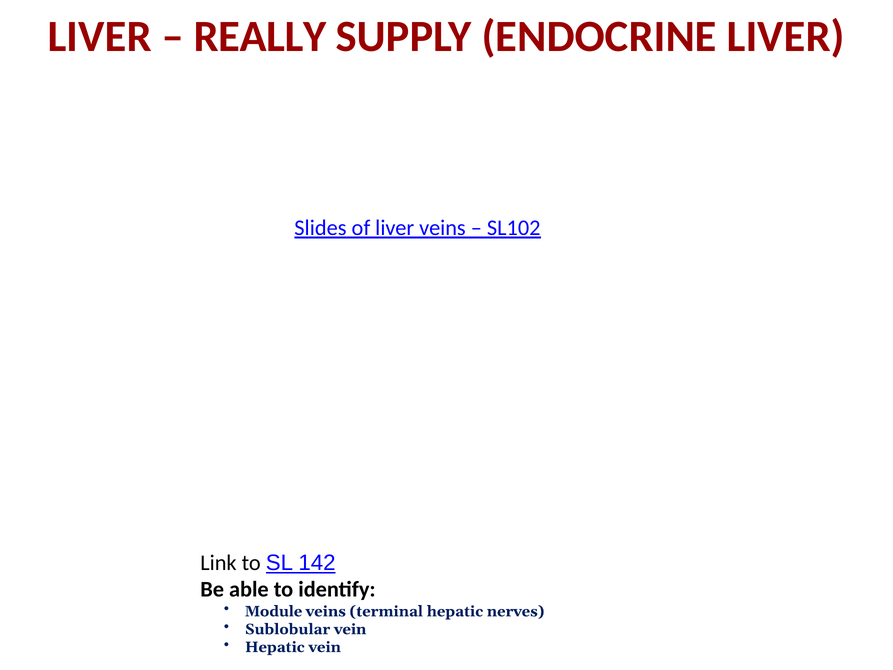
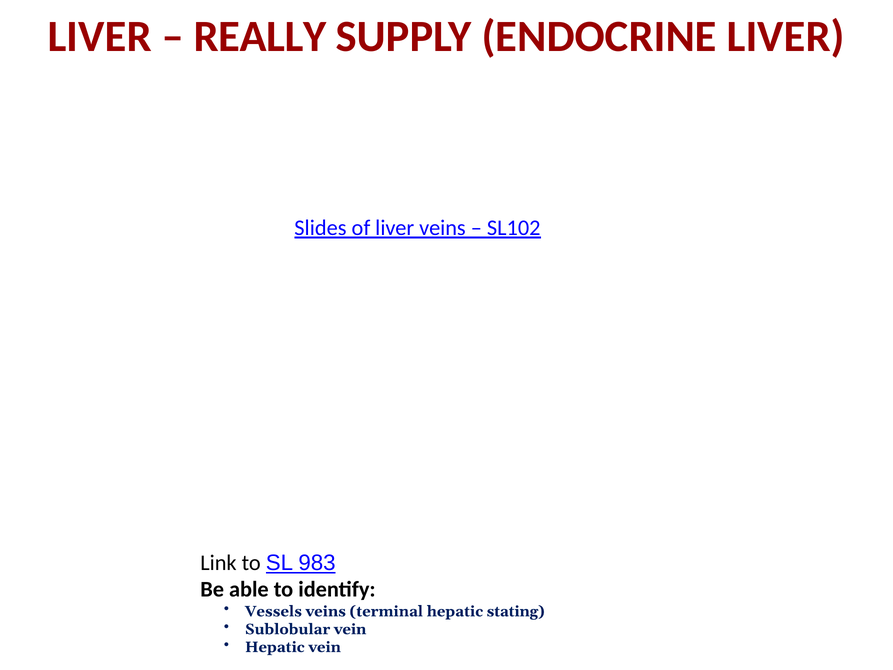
142: 142 -> 983
Module: Module -> Vessels
nerves: nerves -> stating
